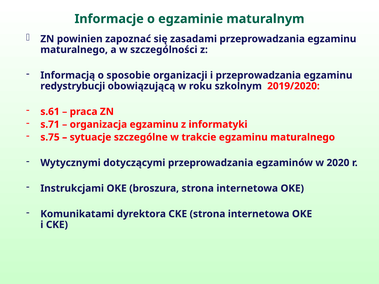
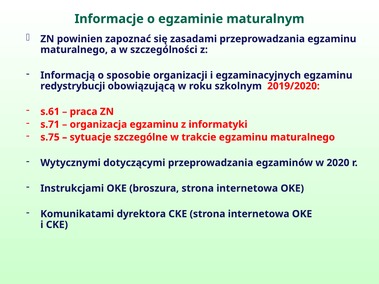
i przeprowadzania: przeprowadzania -> egzaminacyjnych
